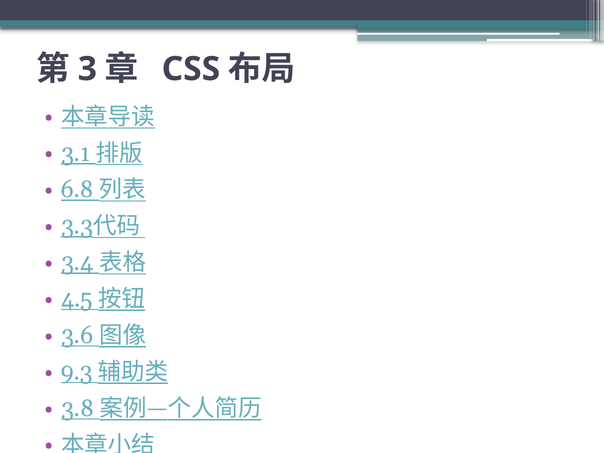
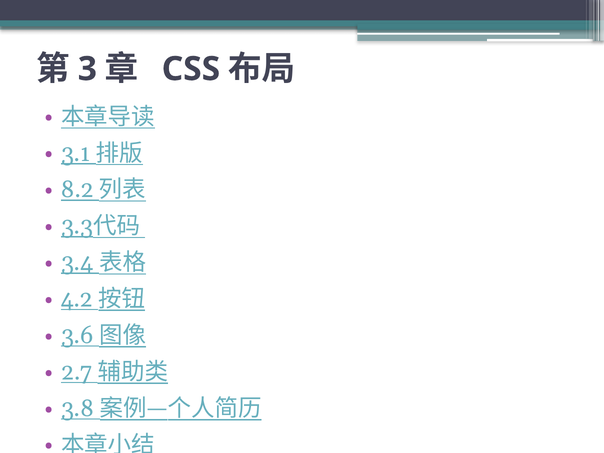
6.8: 6.8 -> 8.2
4.5: 4.5 -> 4.2
9.3: 9.3 -> 2.7
